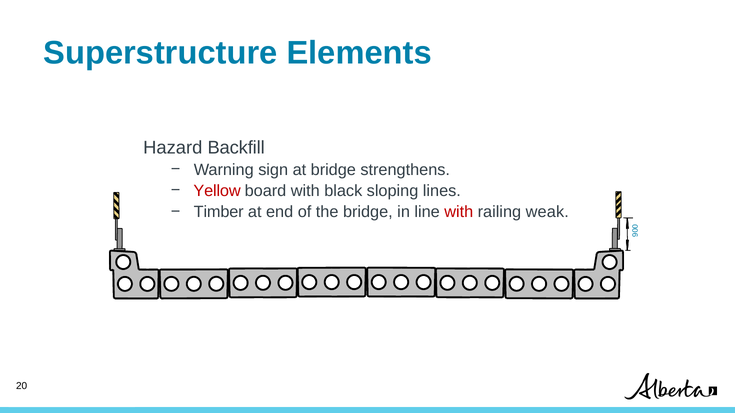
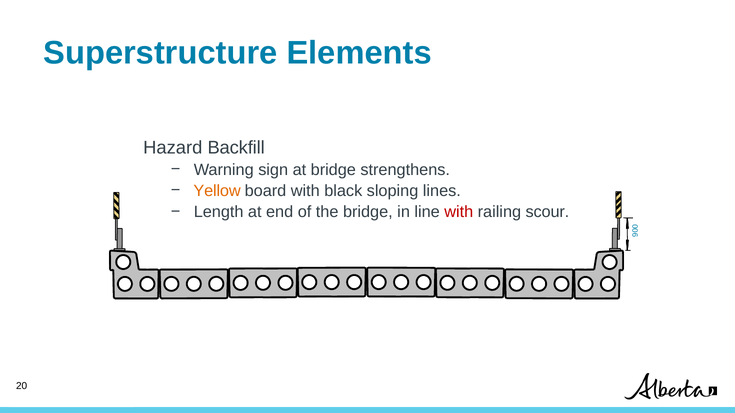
Yellow colour: red -> orange
Timber: Timber -> Length
weak: weak -> scour
